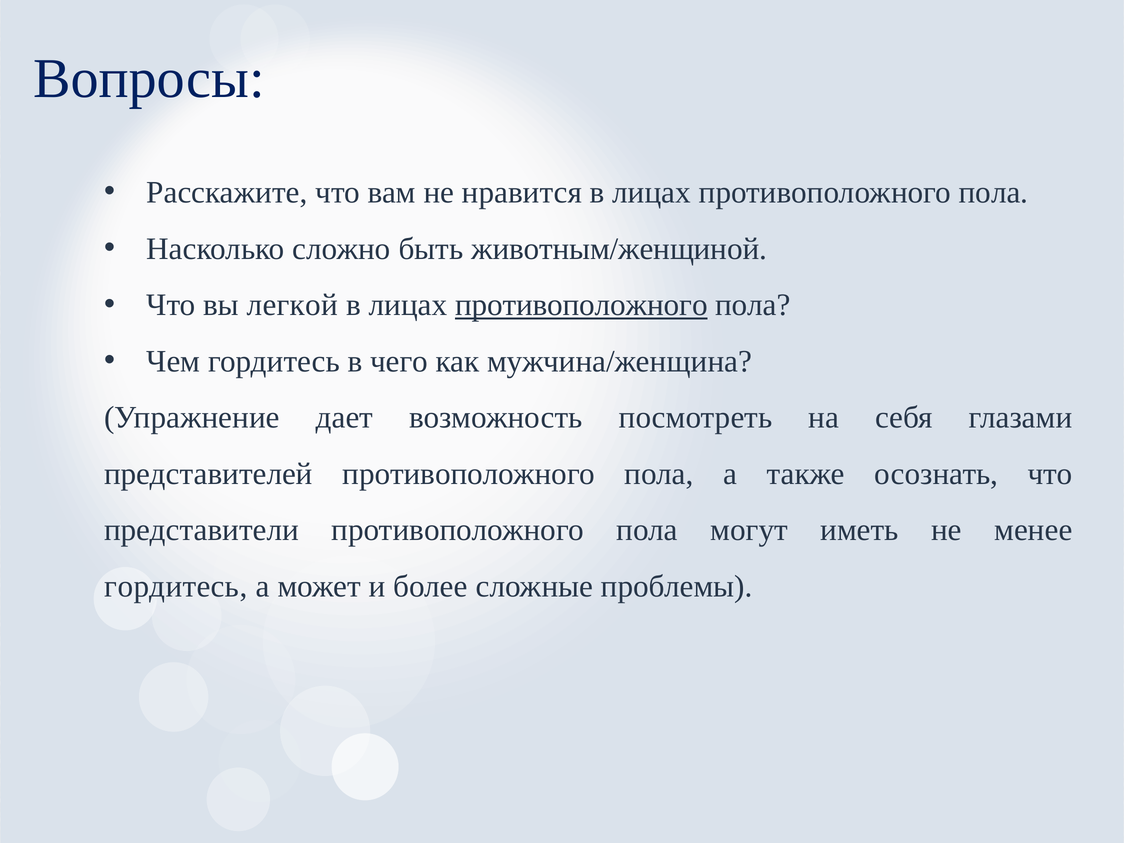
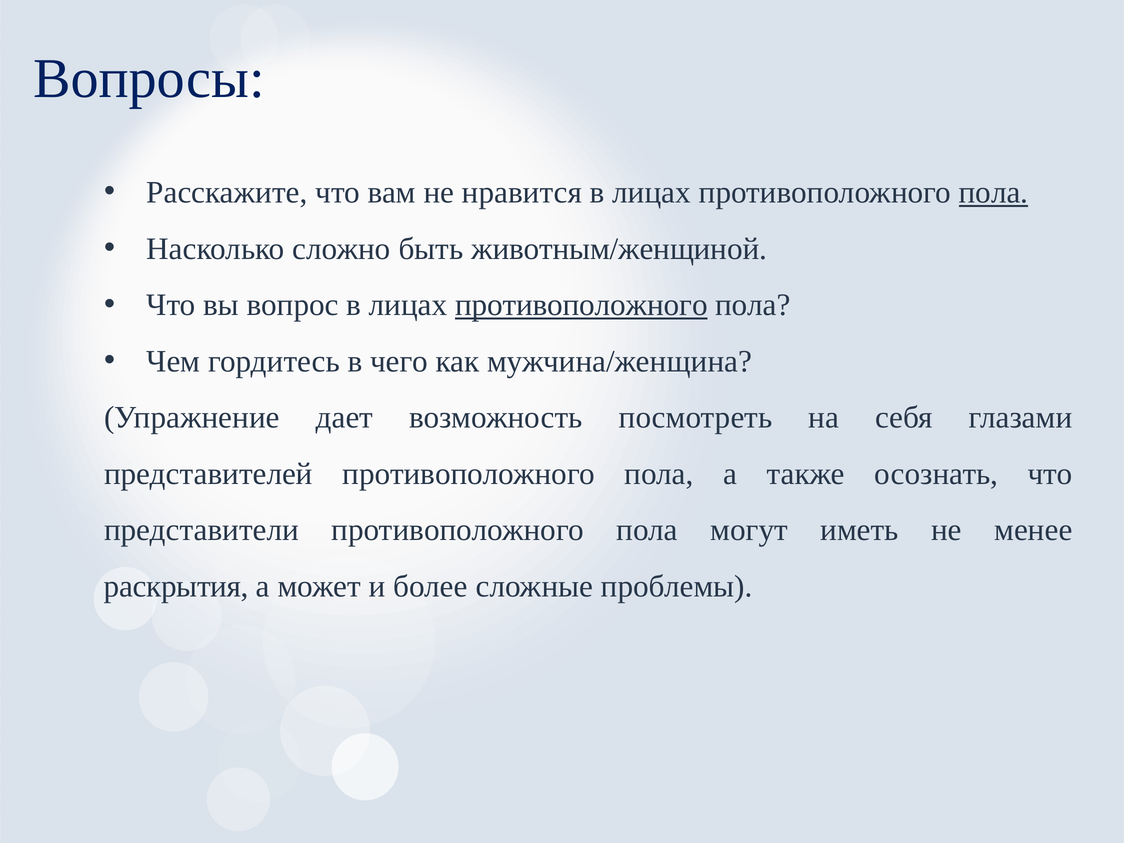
пола at (993, 192) underline: none -> present
легкой: легкой -> вопрос
гордитесь at (176, 586): гордитесь -> раскрытия
